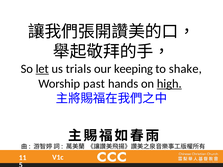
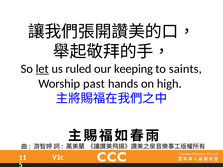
trials: trials -> ruled
shake: shake -> saints
high underline: present -> none
